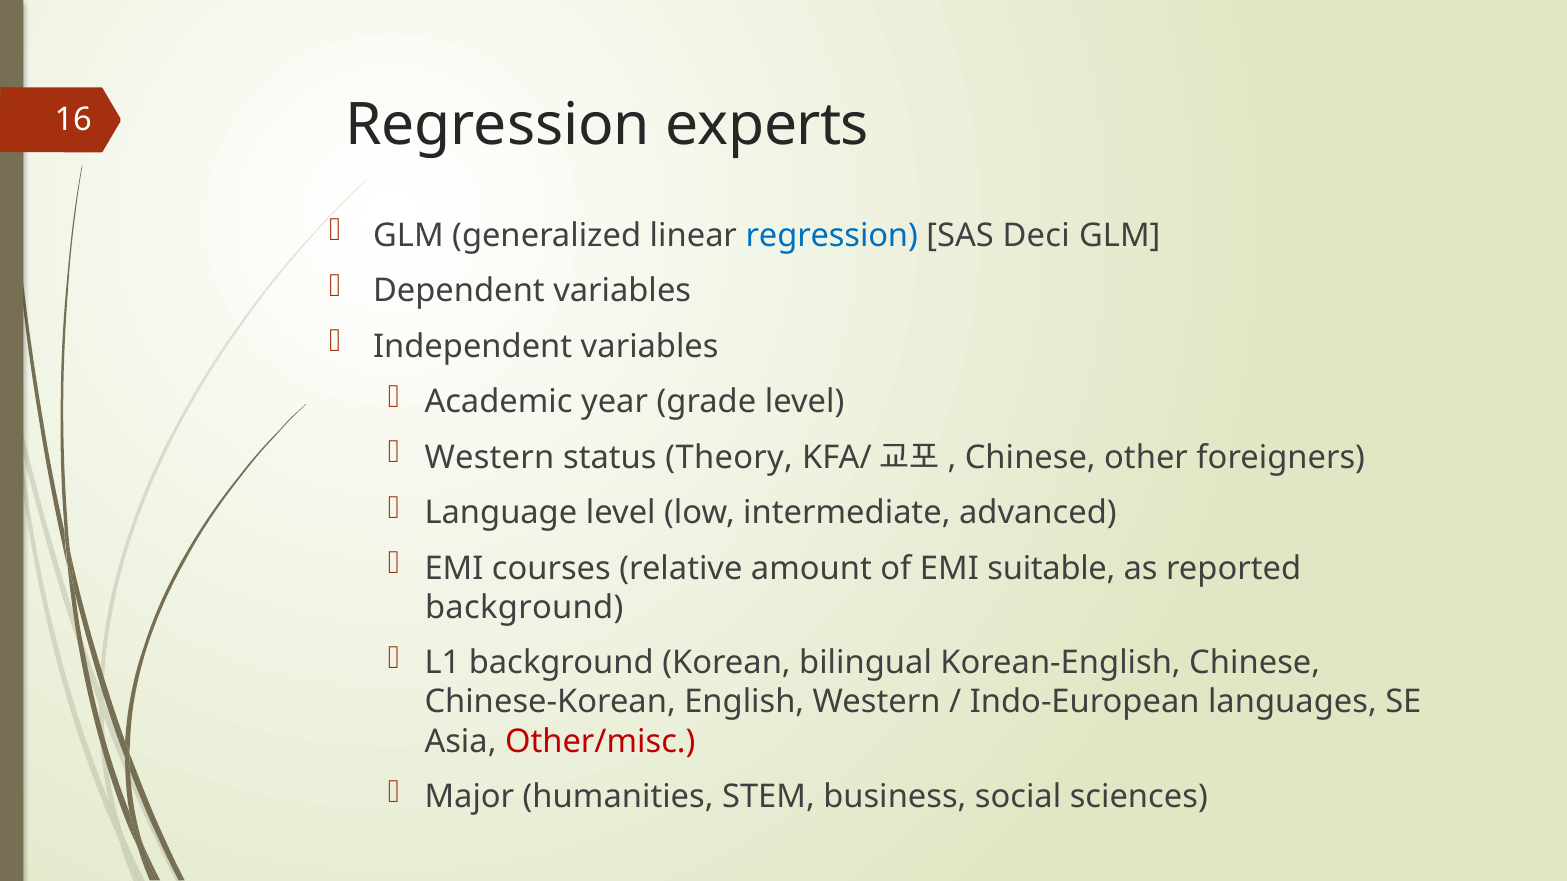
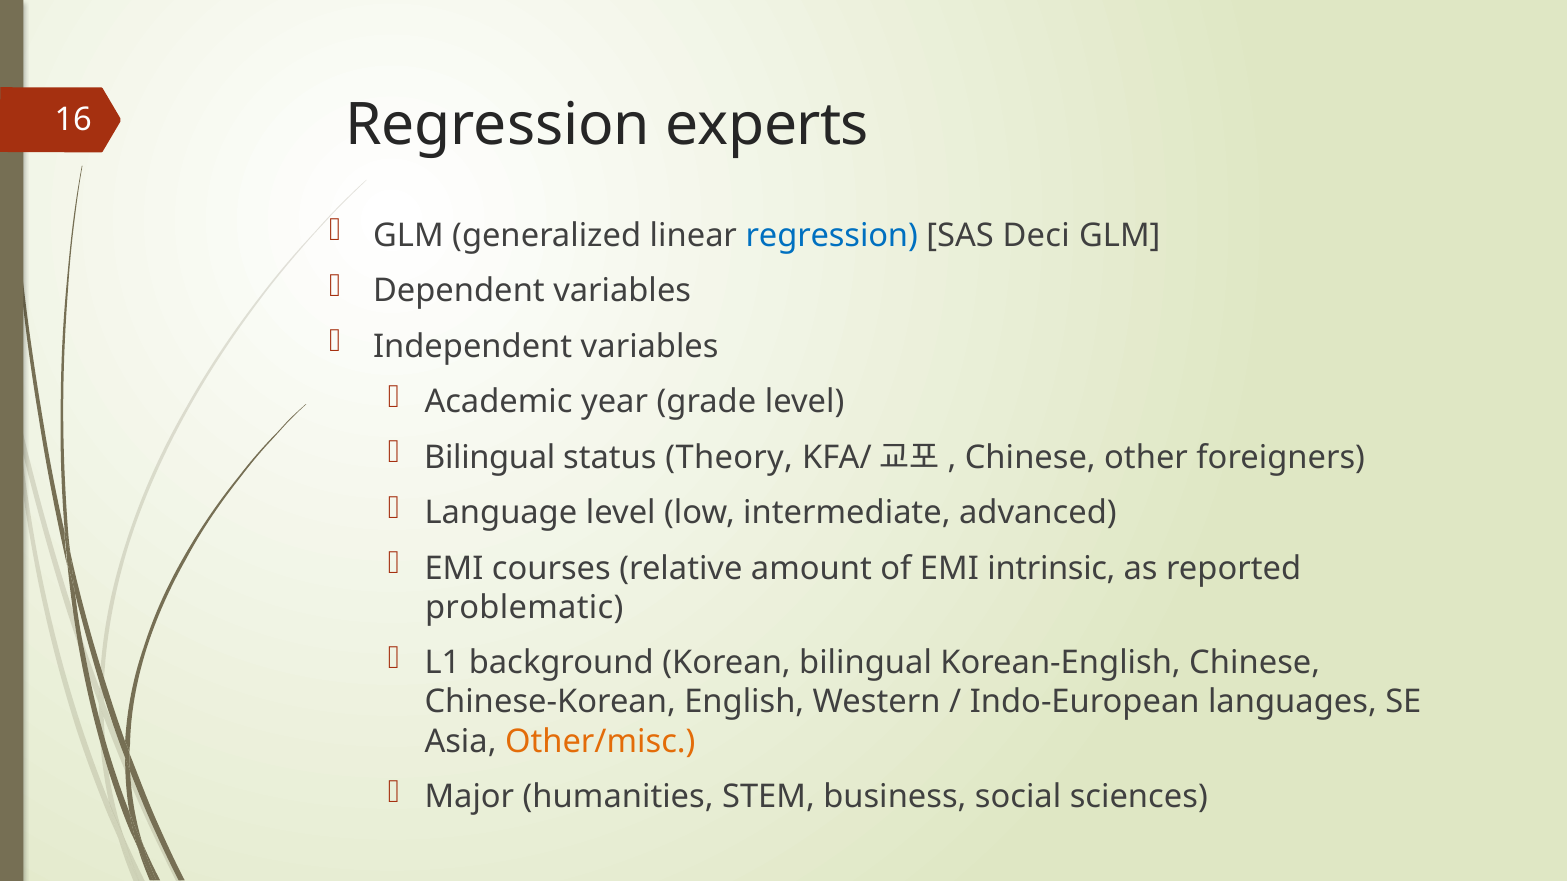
Western at (489, 458): Western -> Bilingual
suitable: suitable -> intrinsic
background at (524, 608): background -> problematic
Other/misc colour: red -> orange
